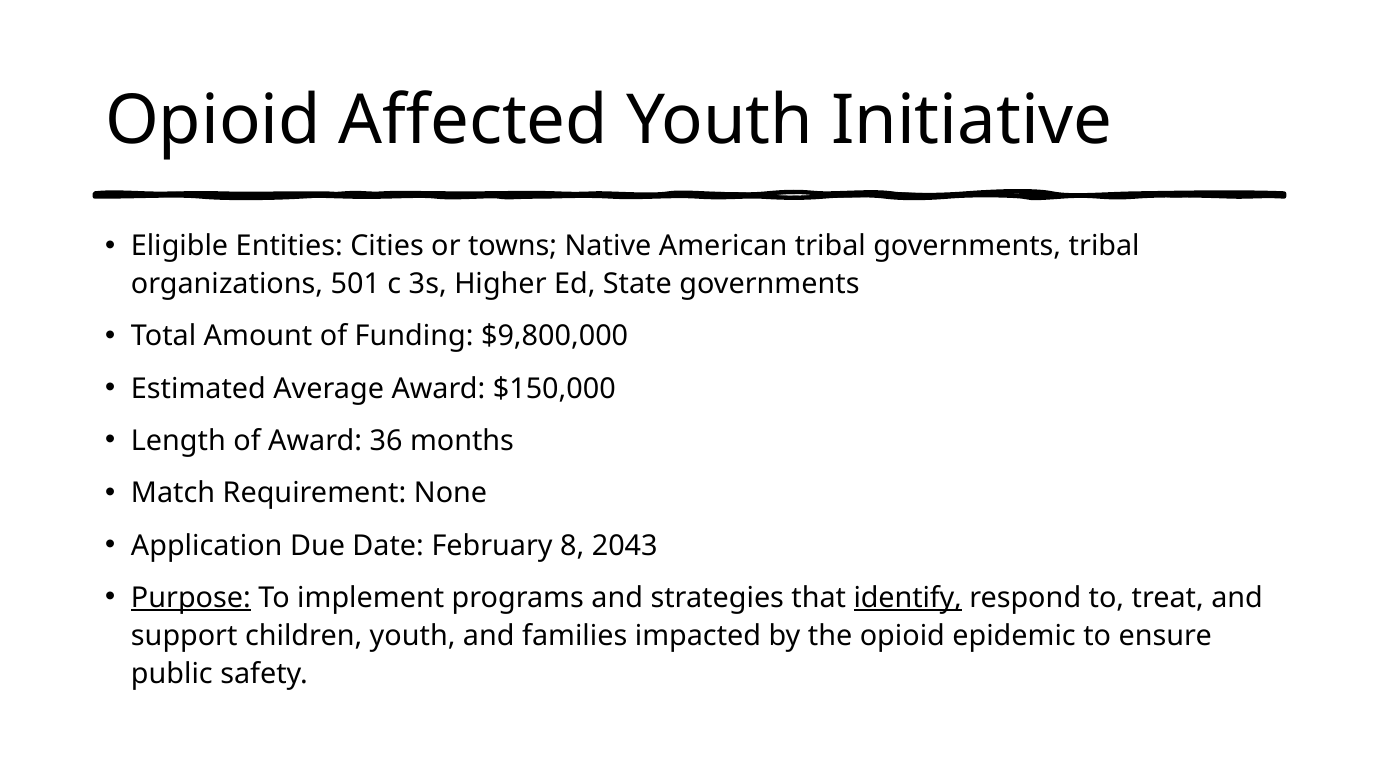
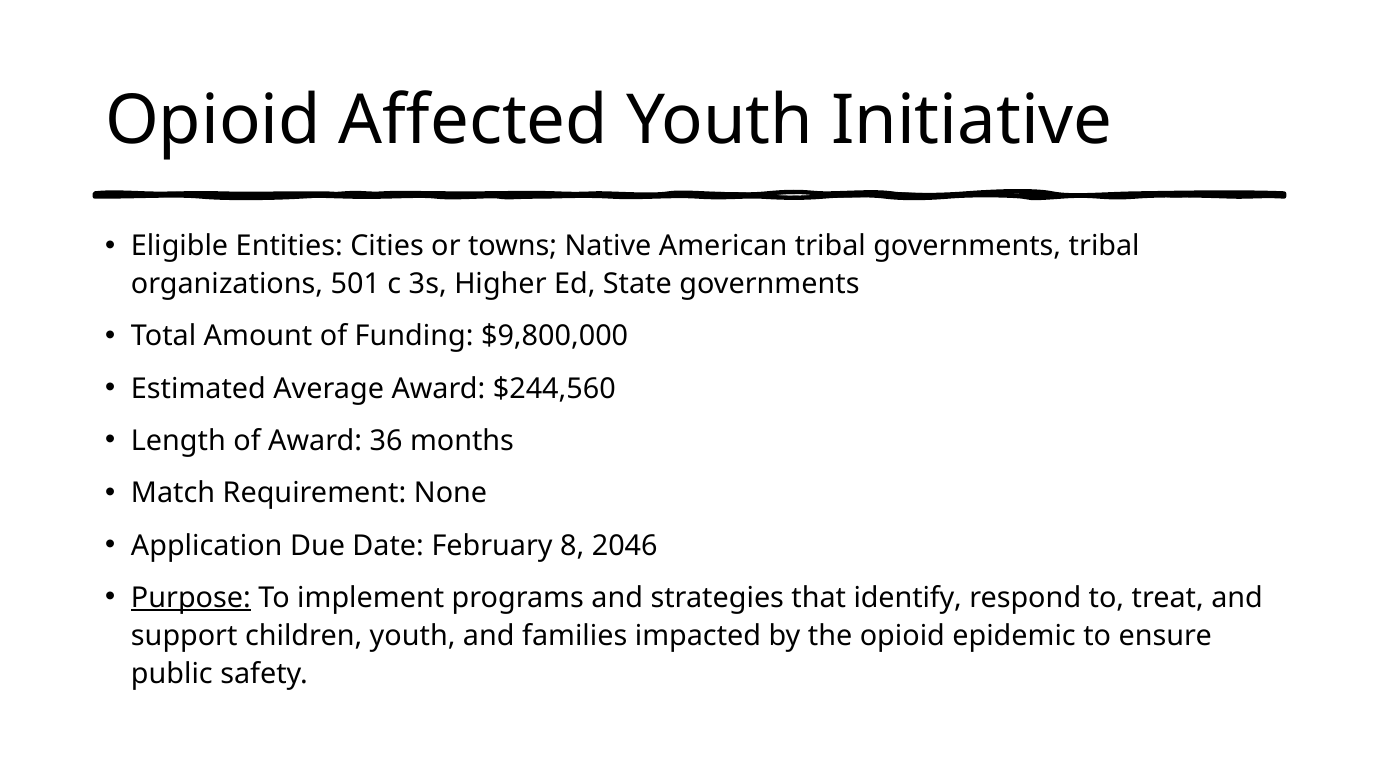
$150,000: $150,000 -> $244,560
2043: 2043 -> 2046
identify underline: present -> none
